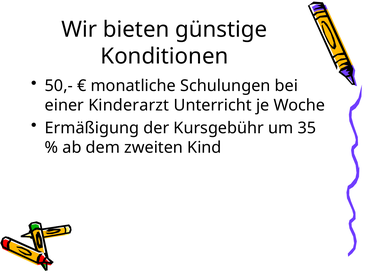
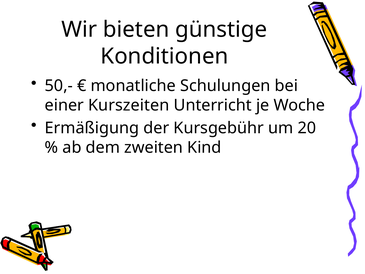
Kinderarzt: Kinderarzt -> Kurszeiten
35: 35 -> 20
